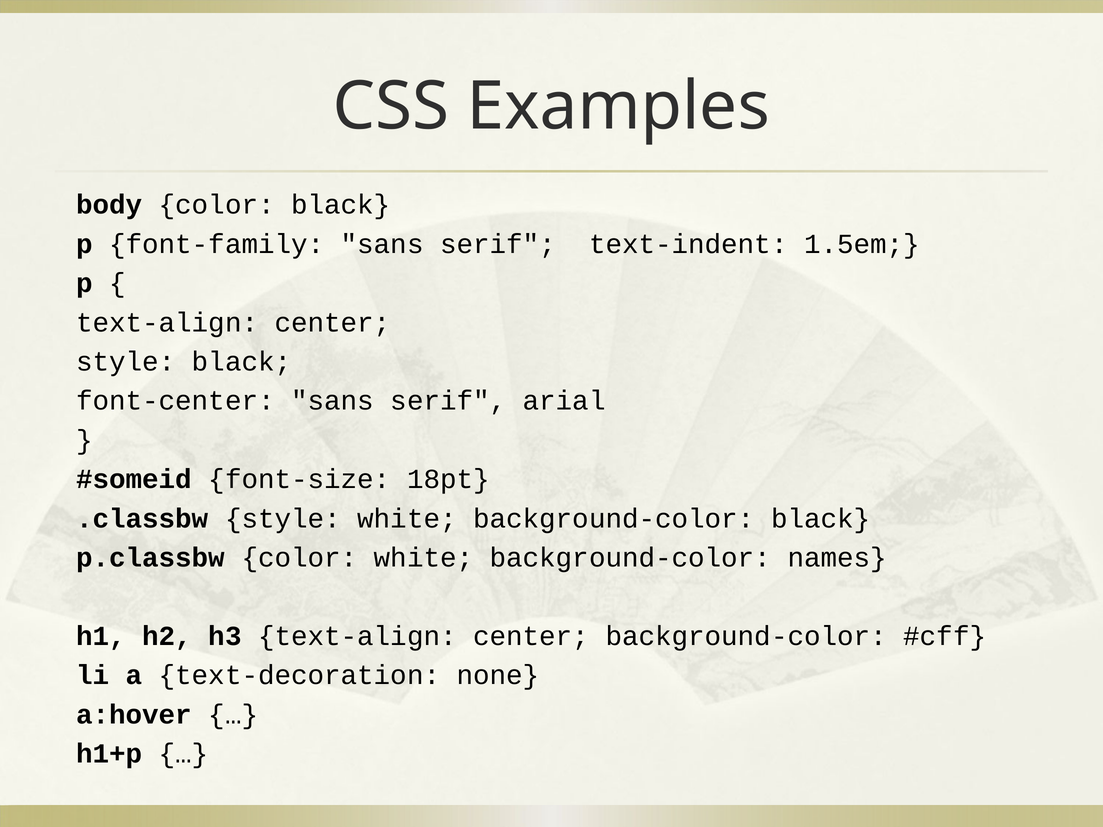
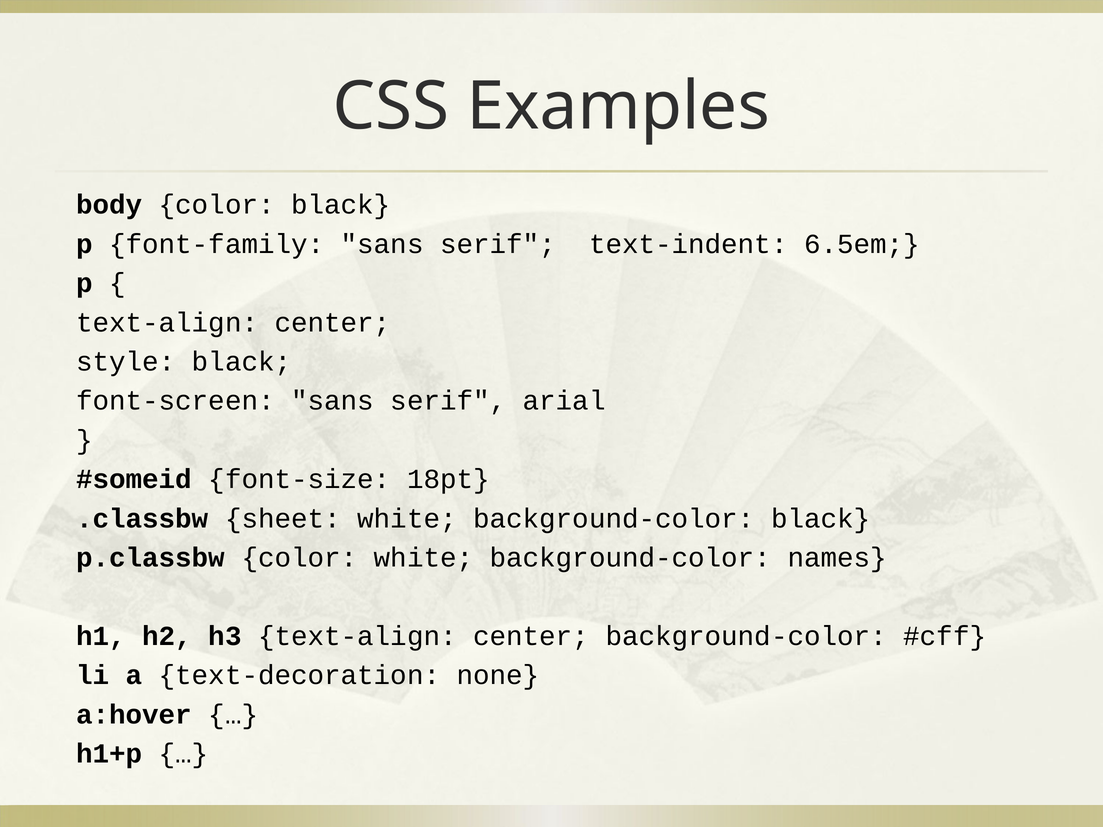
1.5em: 1.5em -> 6.5em
font-center: font-center -> font-screen
.classbw style: style -> sheet
